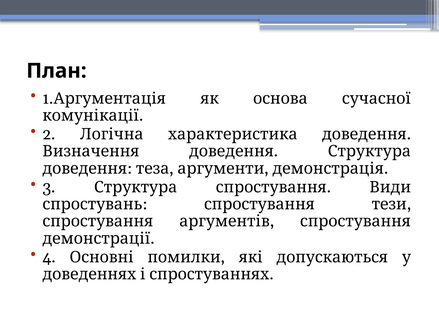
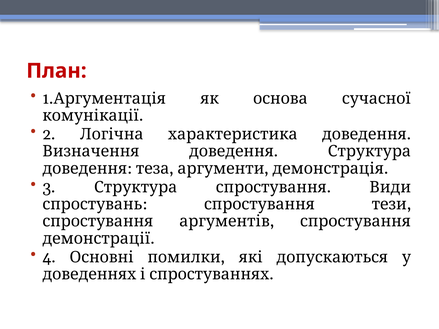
План colour: black -> red
